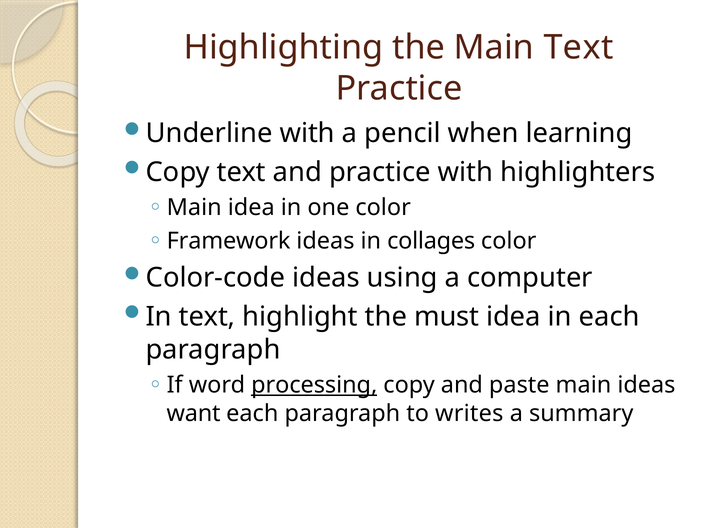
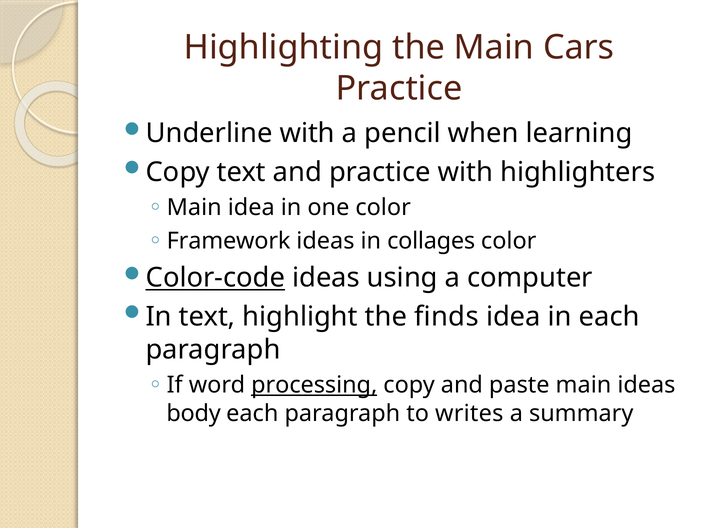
Main Text: Text -> Cars
Color-code underline: none -> present
must: must -> finds
want: want -> body
